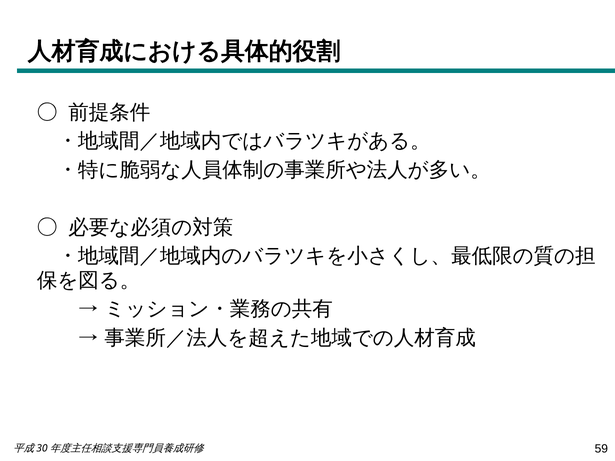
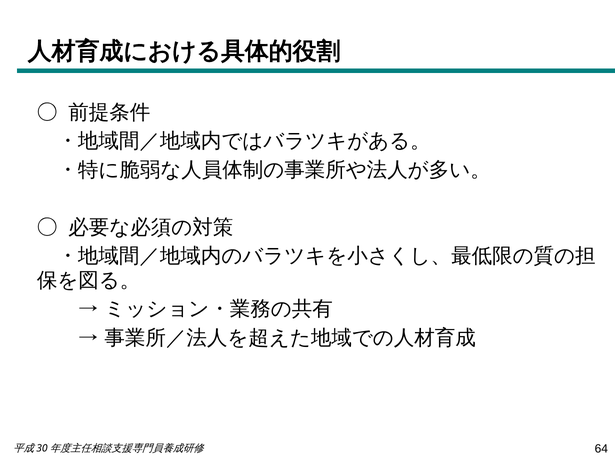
59: 59 -> 64
